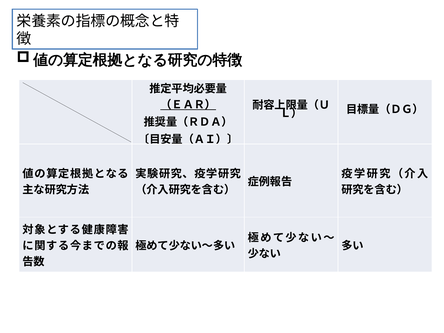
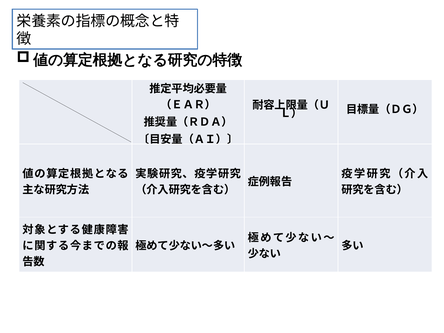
（ＥＡＲ） underline: present -> none
